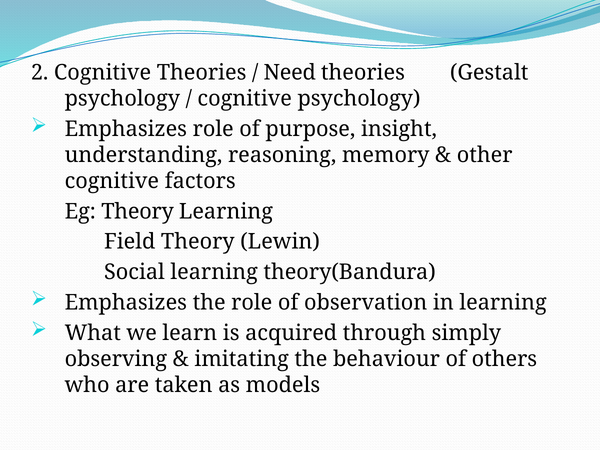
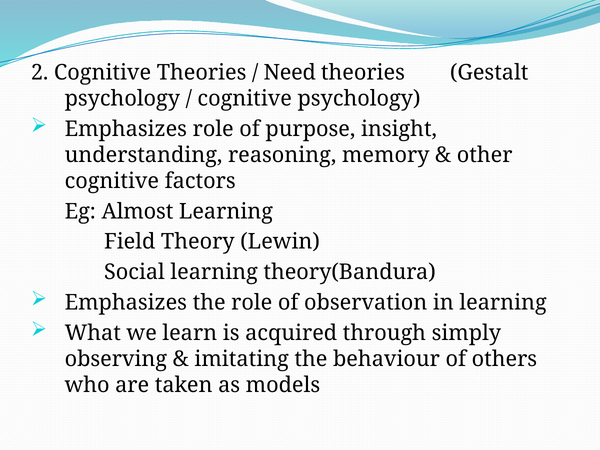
Eg Theory: Theory -> Almost
